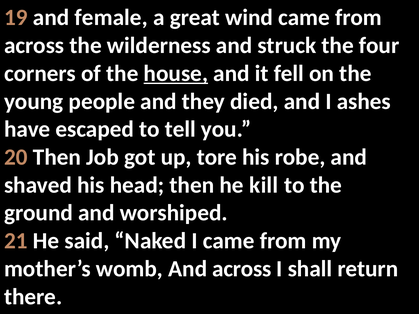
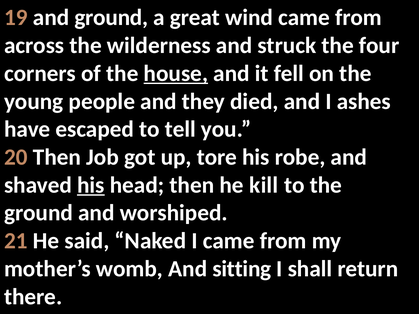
and female: female -> ground
his at (91, 185) underline: none -> present
And across: across -> sitting
